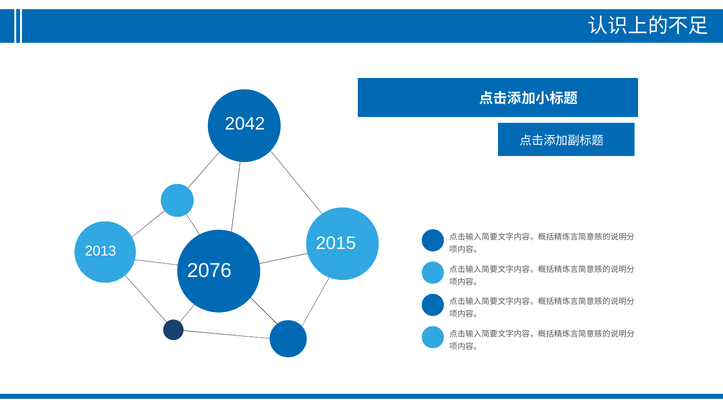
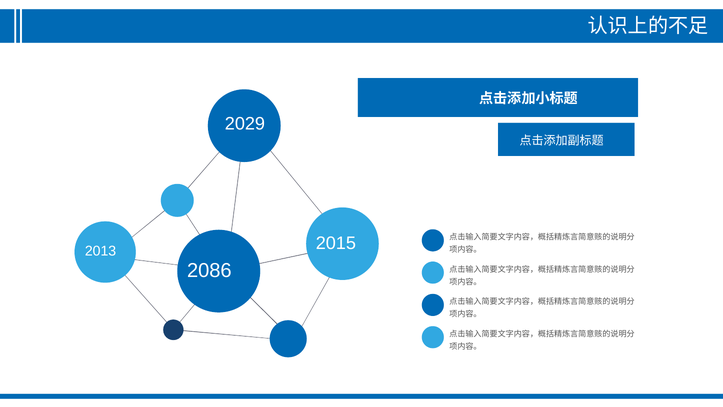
2042: 2042 -> 2029
2076: 2076 -> 2086
